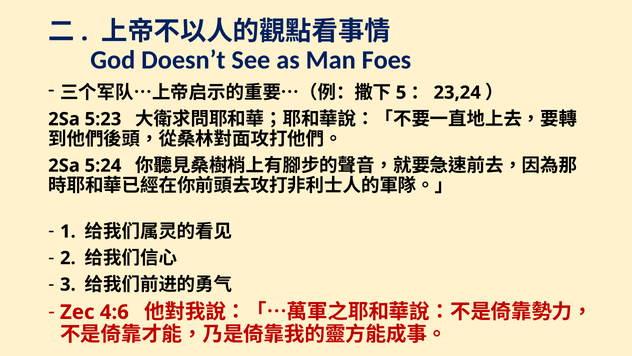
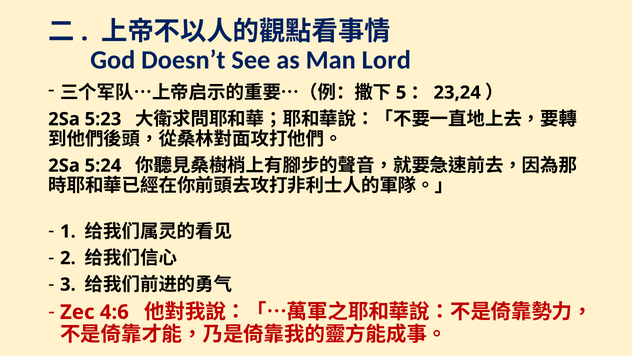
Foes: Foes -> Lord
